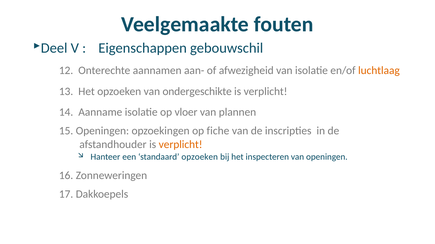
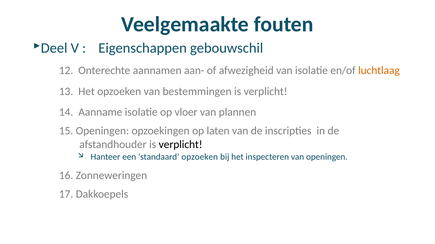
ondergeschikte: ondergeschikte -> bestemmingen
fiche: fiche -> laten
verplicht at (181, 145) colour: orange -> black
